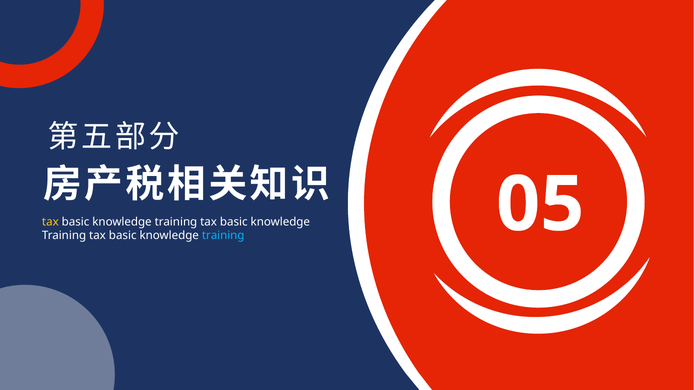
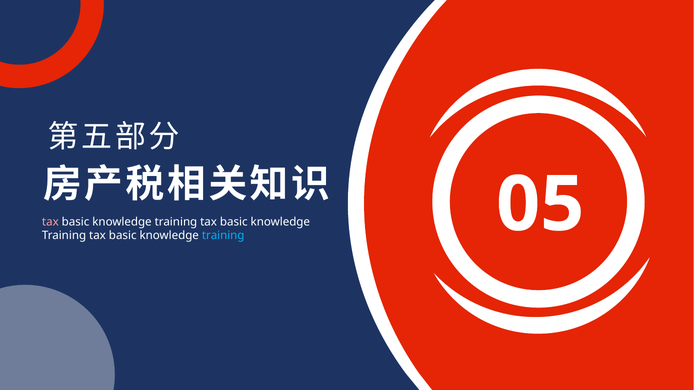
tax at (50, 222) colour: yellow -> pink
